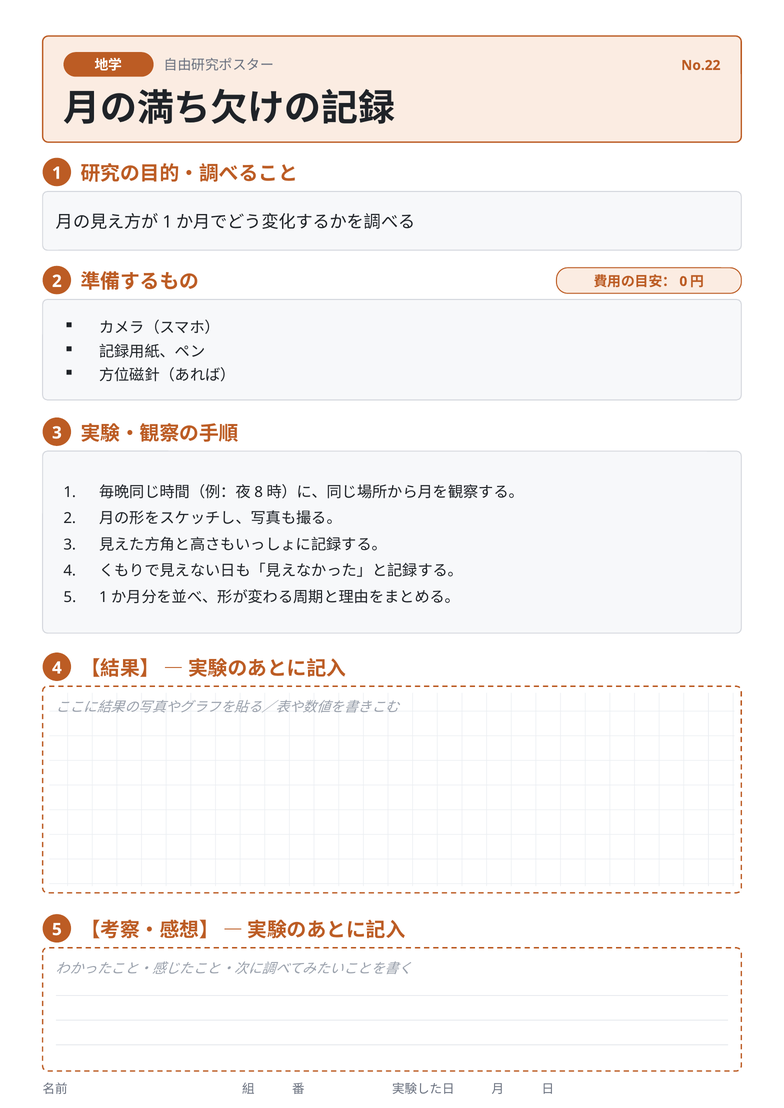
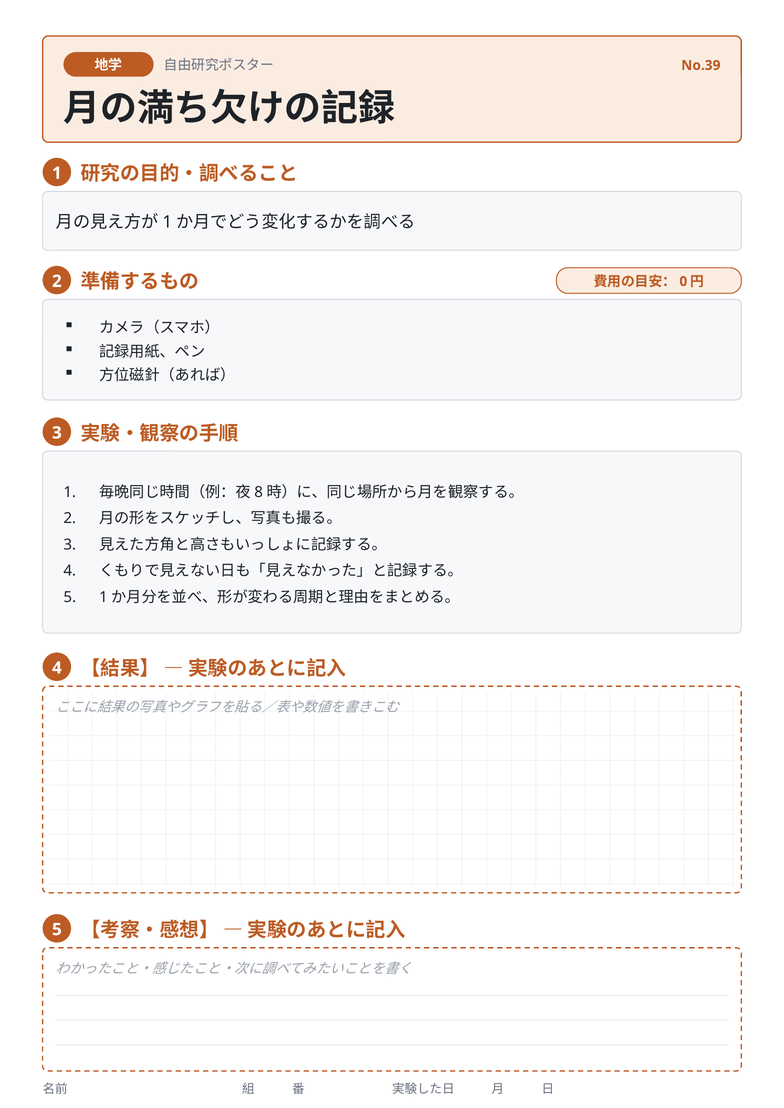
No.22: No.22 -> No.39
